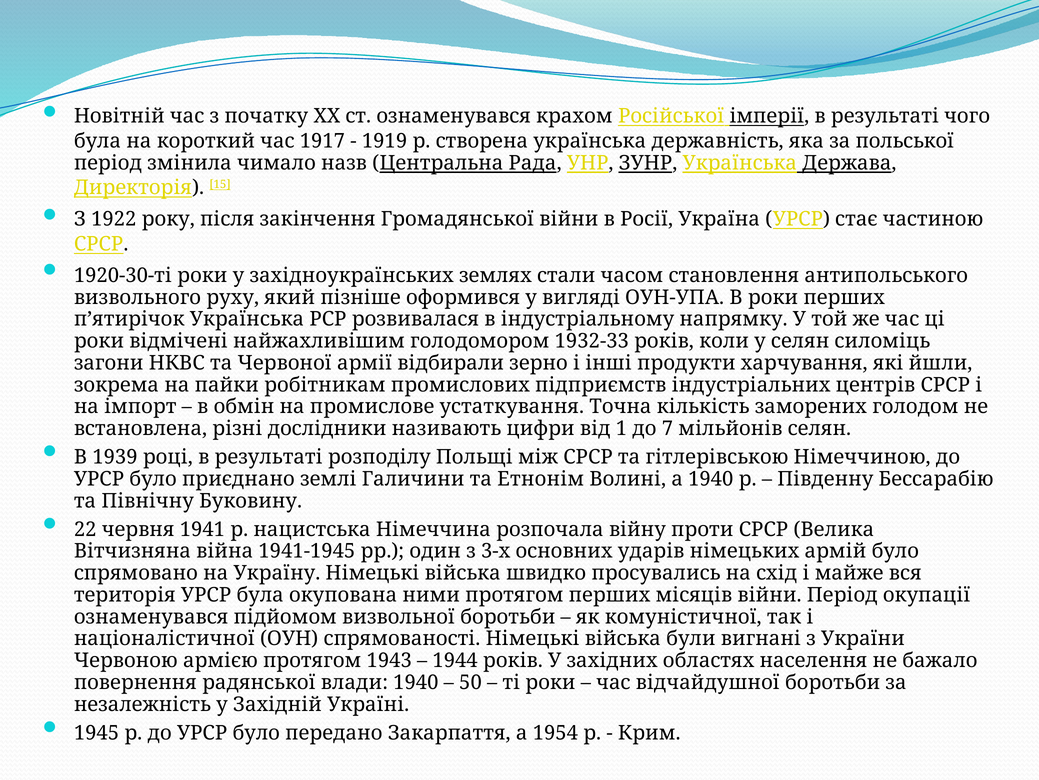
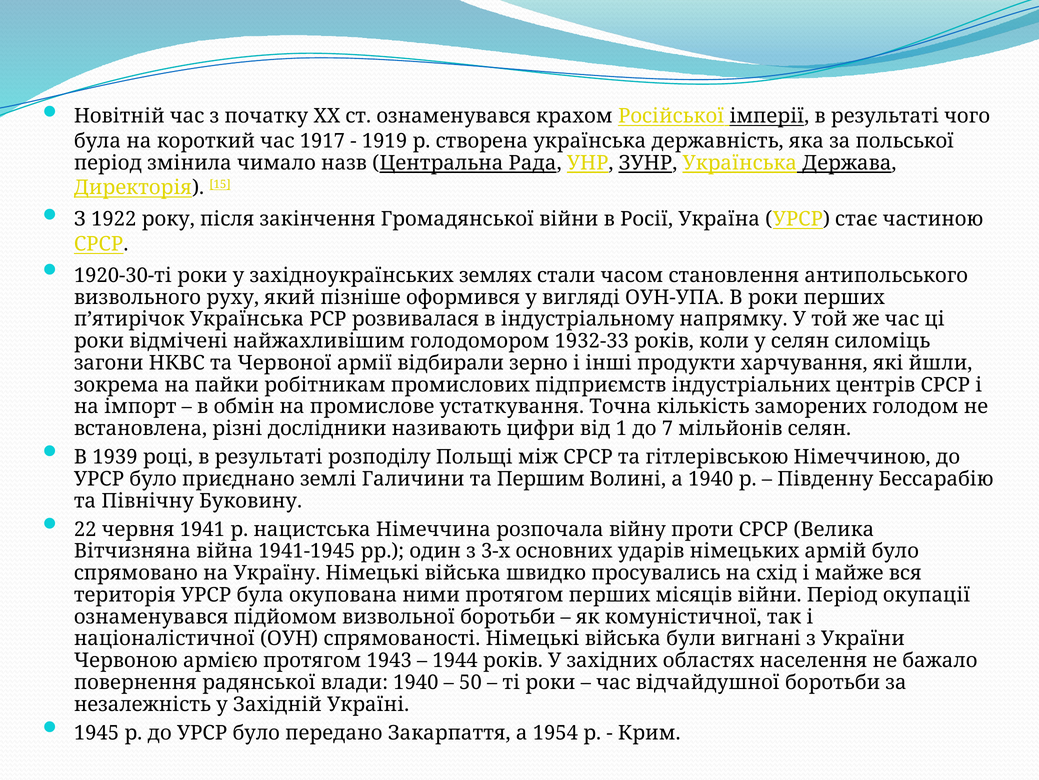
Етнонім: Етнонім -> Першим
